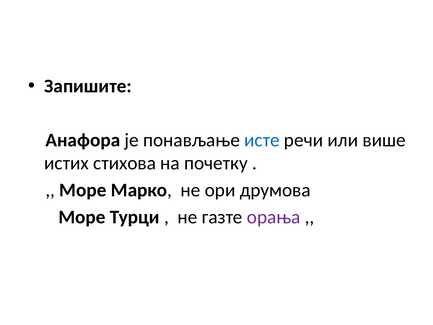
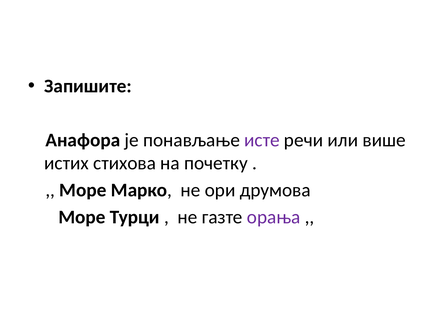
исте colour: blue -> purple
